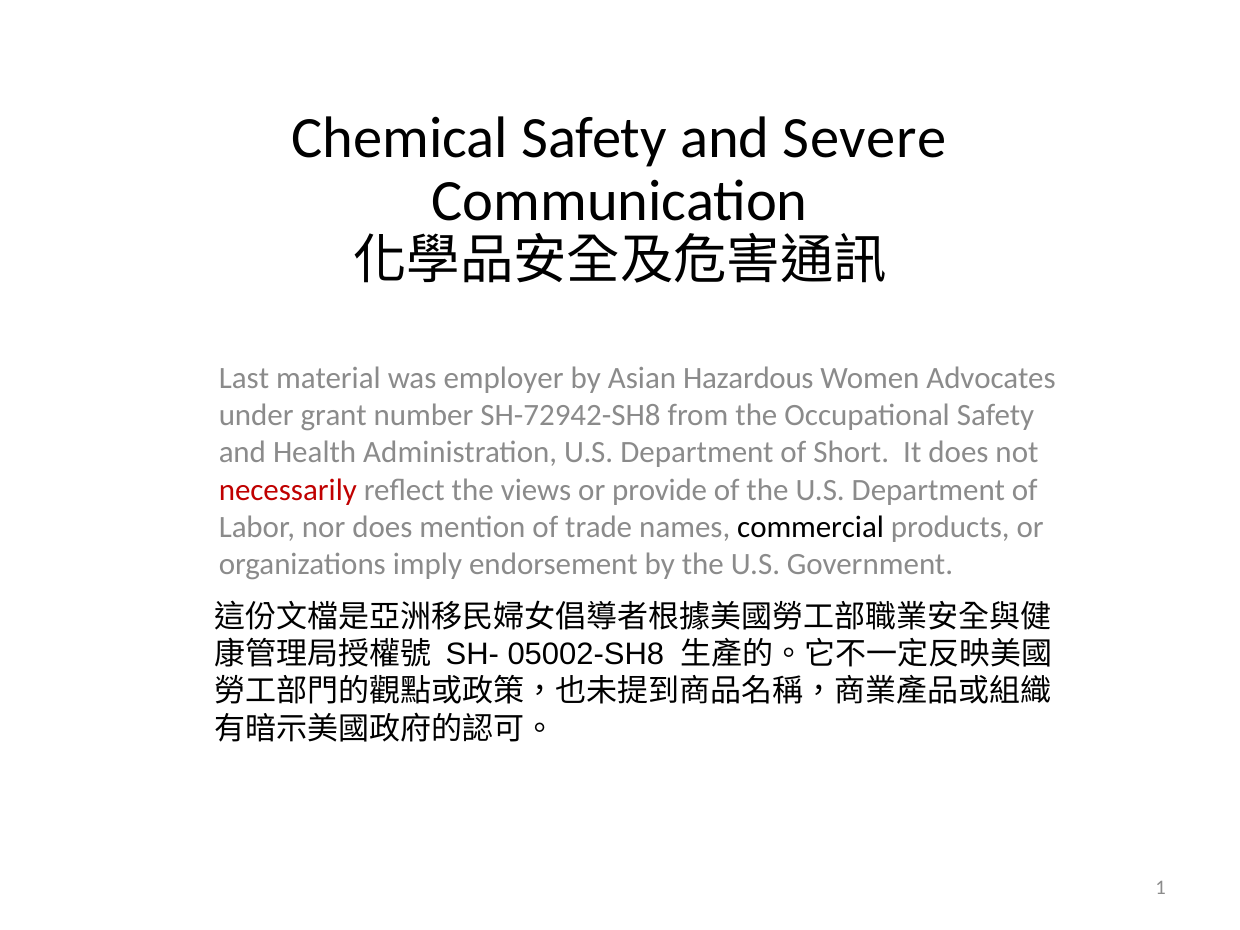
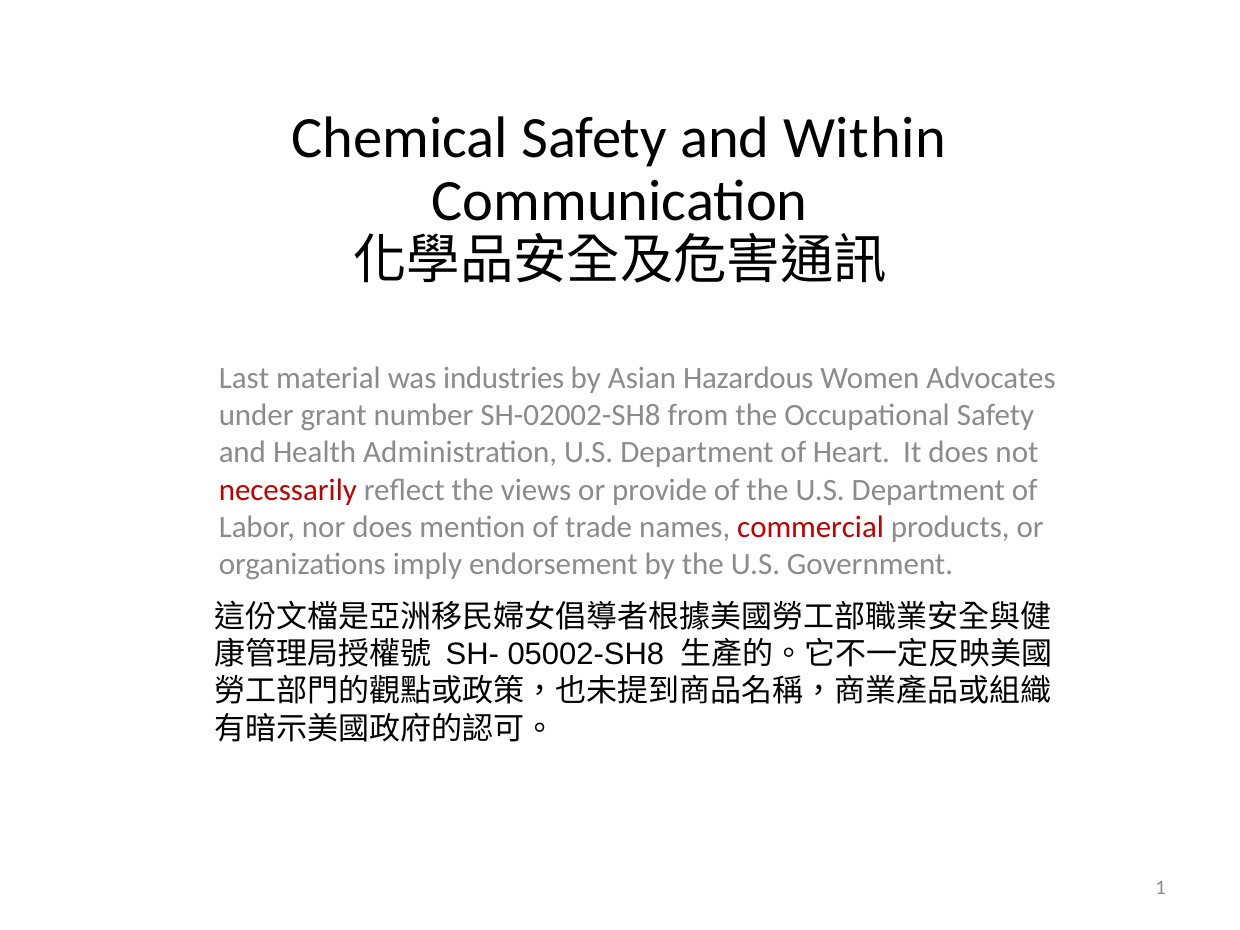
Severe: Severe -> Within
employer: employer -> industries
SH-72942-SH8: SH-72942-SH8 -> SH-02002-SH8
Short: Short -> Heart
commercial colour: black -> red
